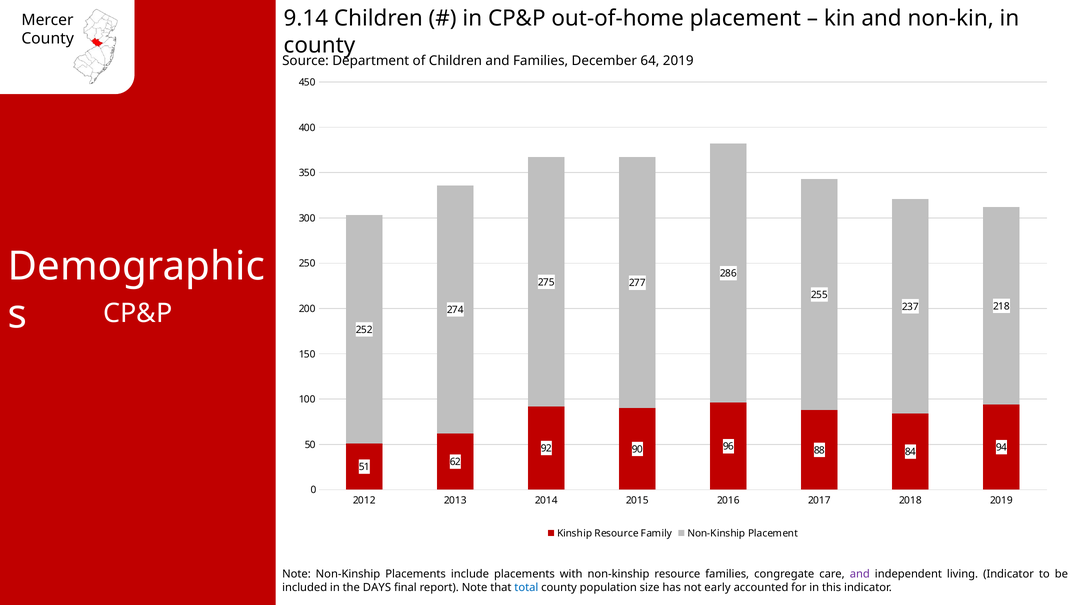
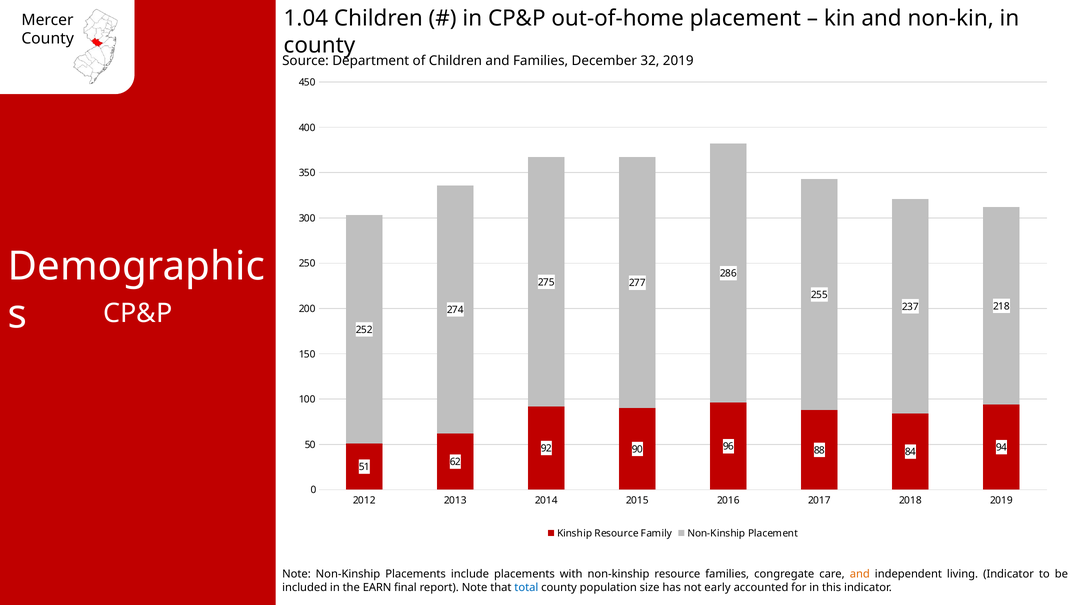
9.14: 9.14 -> 1.04
64: 64 -> 32
and at (860, 574) colour: purple -> orange
DAYS: DAYS -> EARN
